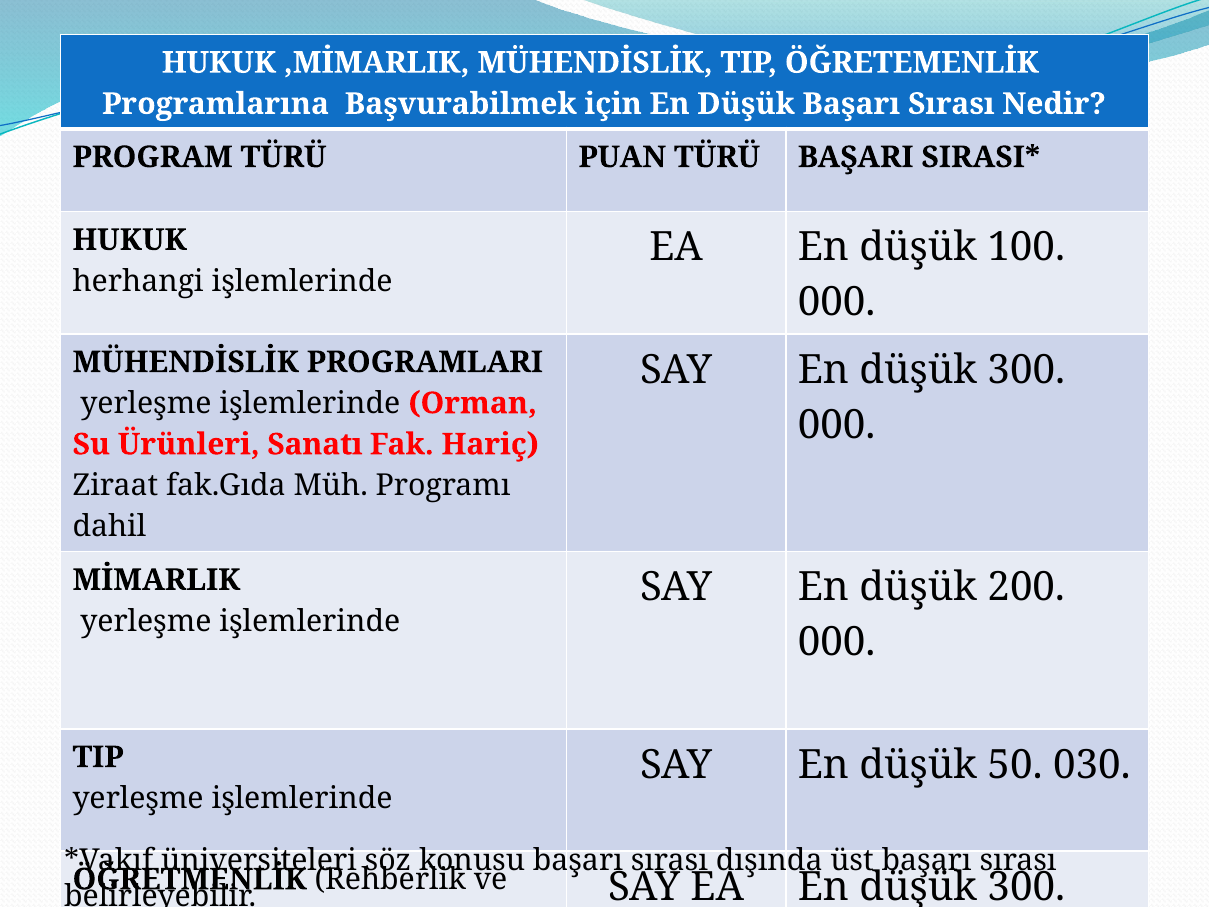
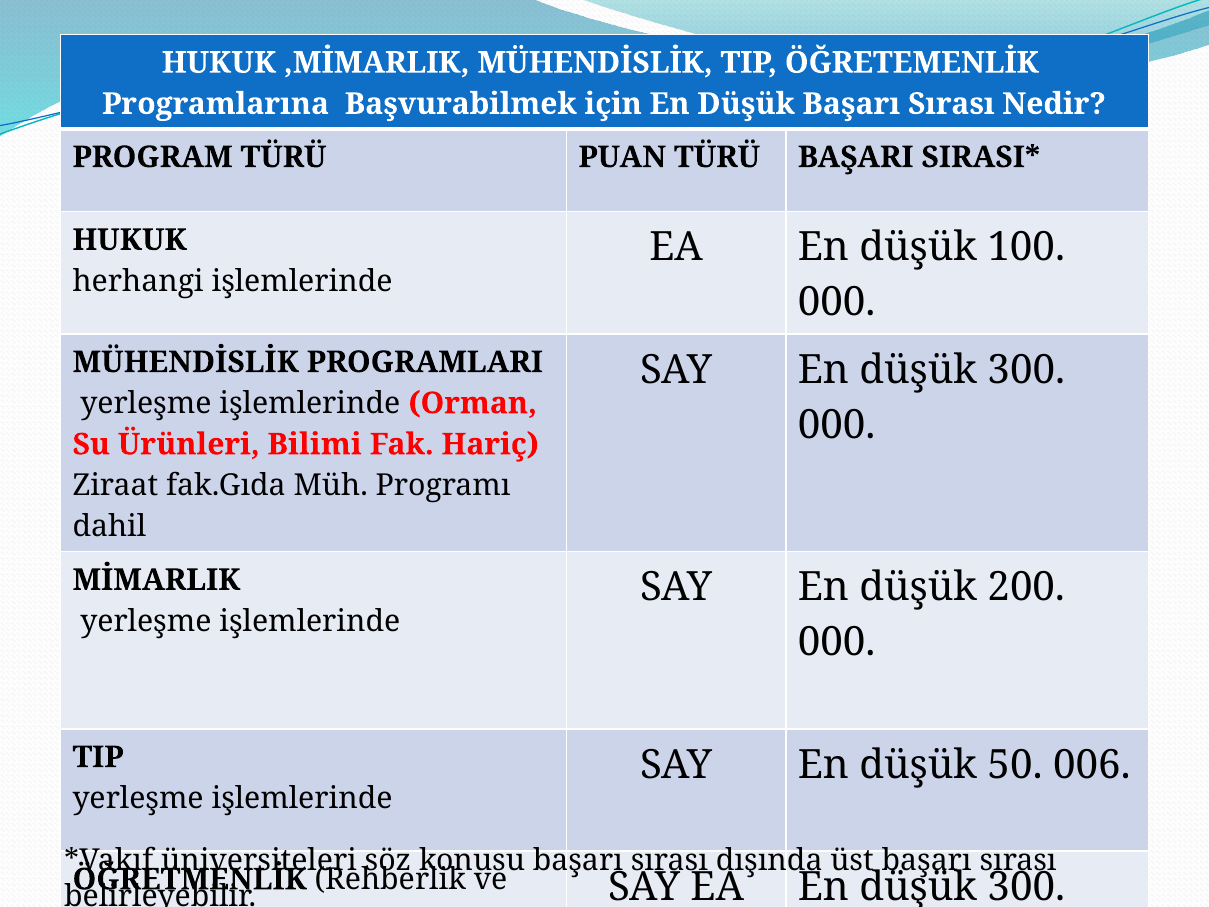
Sanatı: Sanatı -> Bilimi
030: 030 -> 006
